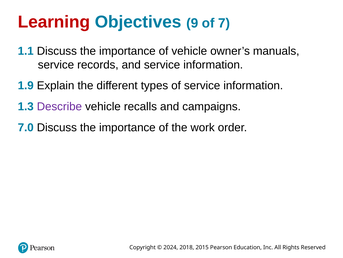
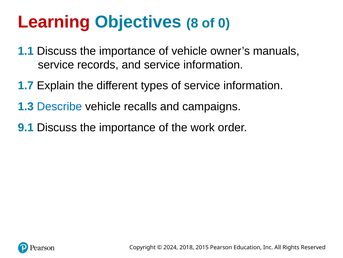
9: 9 -> 8
7: 7 -> 0
1.9: 1.9 -> 1.7
Describe colour: purple -> blue
7.0: 7.0 -> 9.1
